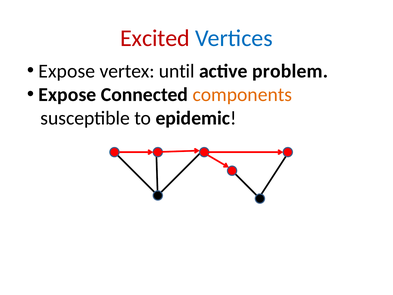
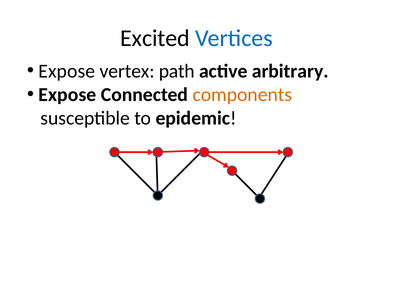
Excited colour: red -> black
until: until -> path
problem: problem -> arbitrary
